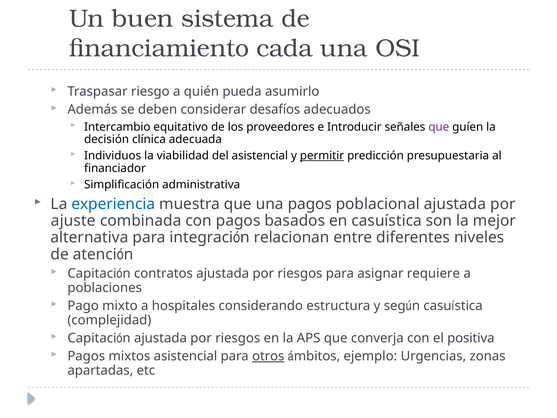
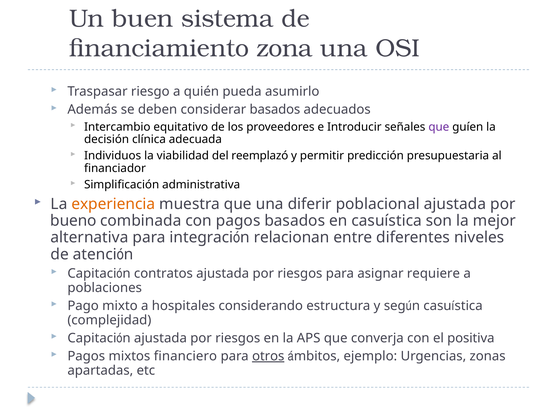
cada: cada -> zona
considerar desafíos: desafíos -> basados
del asistencial: asistencial -> reemplazó
permitir underline: present -> none
experiencia colour: blue -> orange
una pagos: pagos -> diferir
ajuste: ajuste -> bueno
mixtos asistencial: asistencial -> financiero
